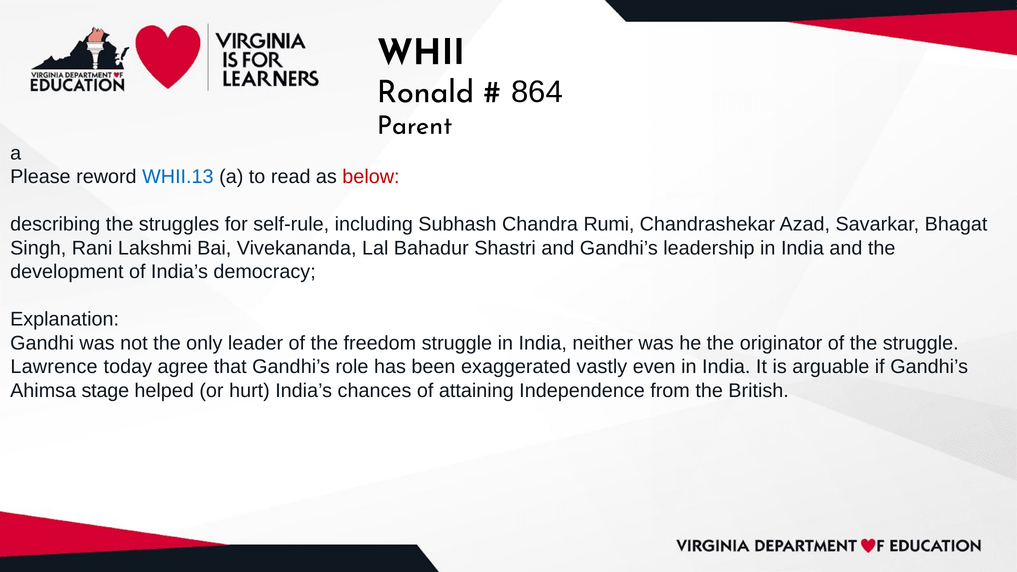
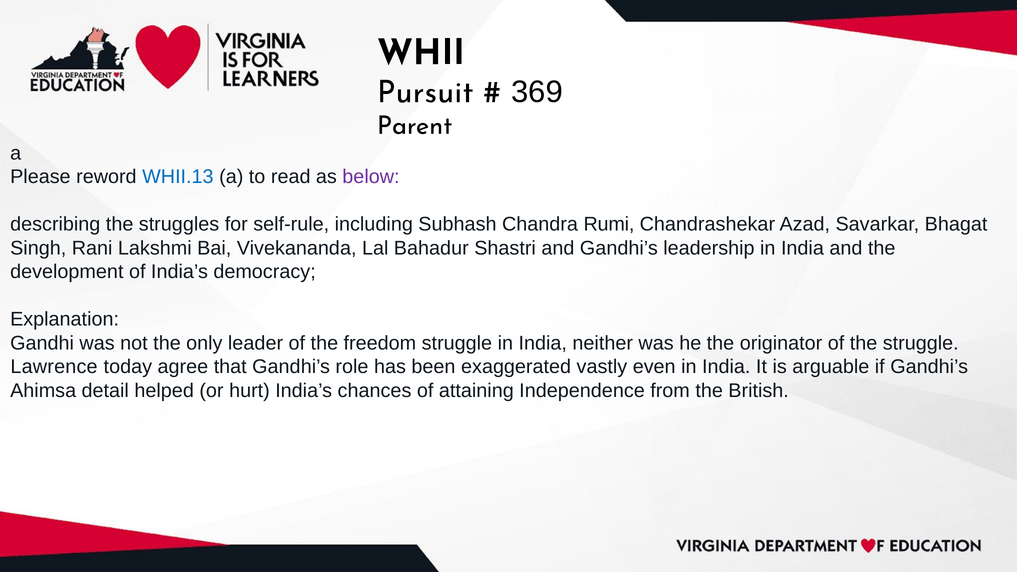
Ronald: Ronald -> Pursuit
864: 864 -> 369
below colour: red -> purple
stage: stage -> detail
